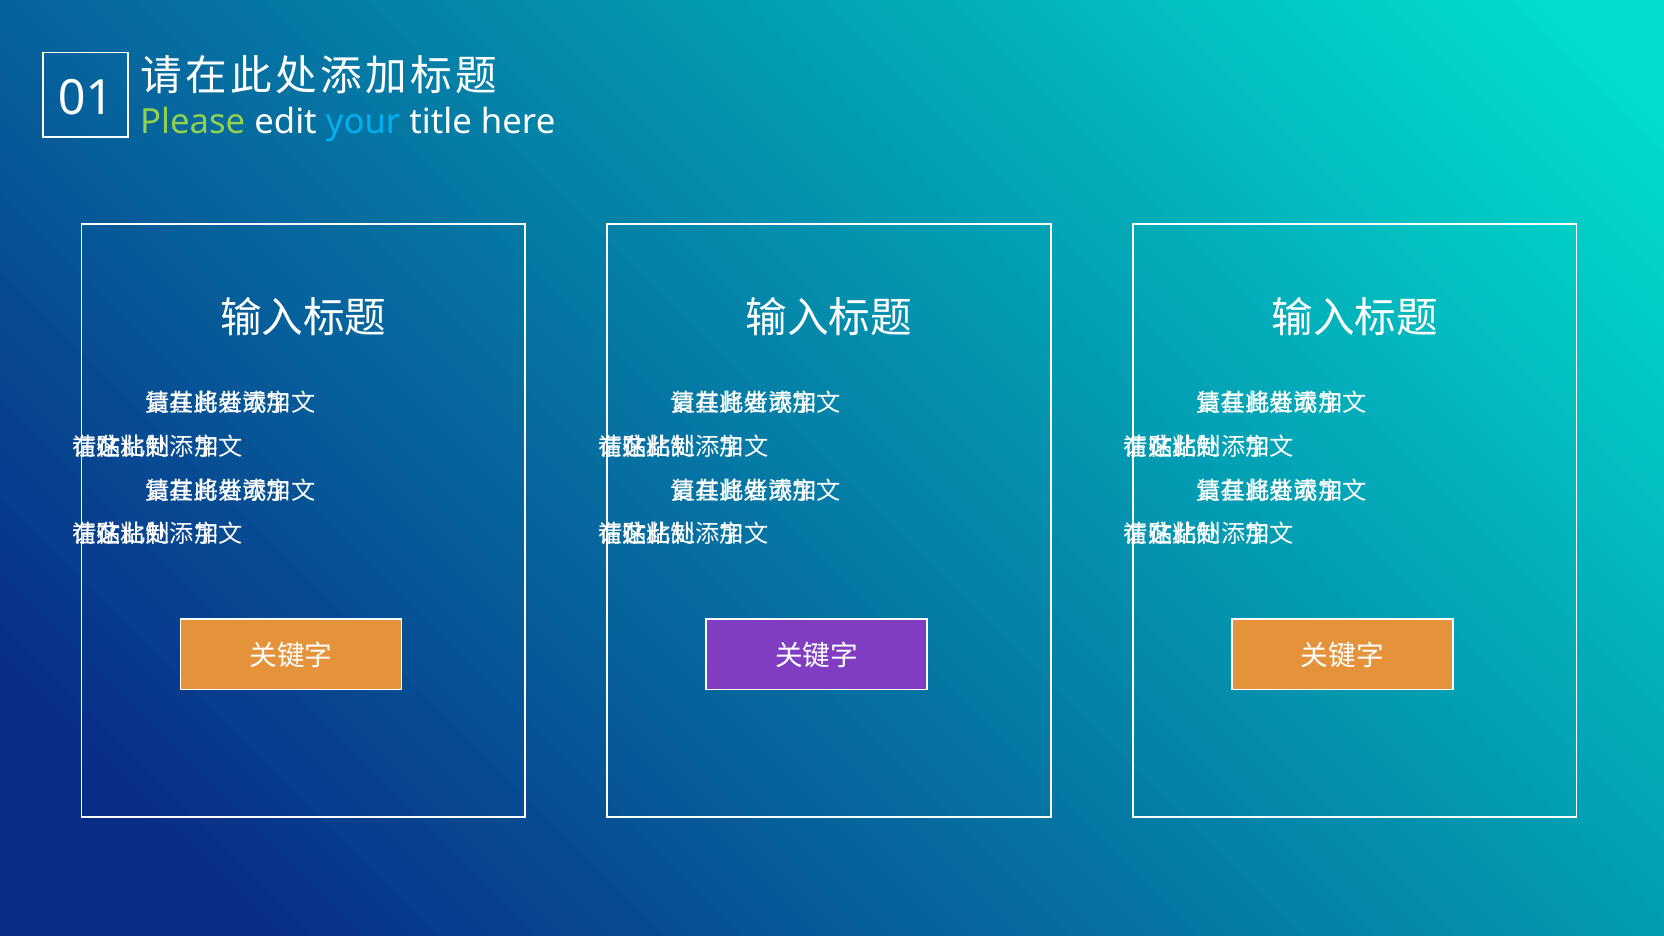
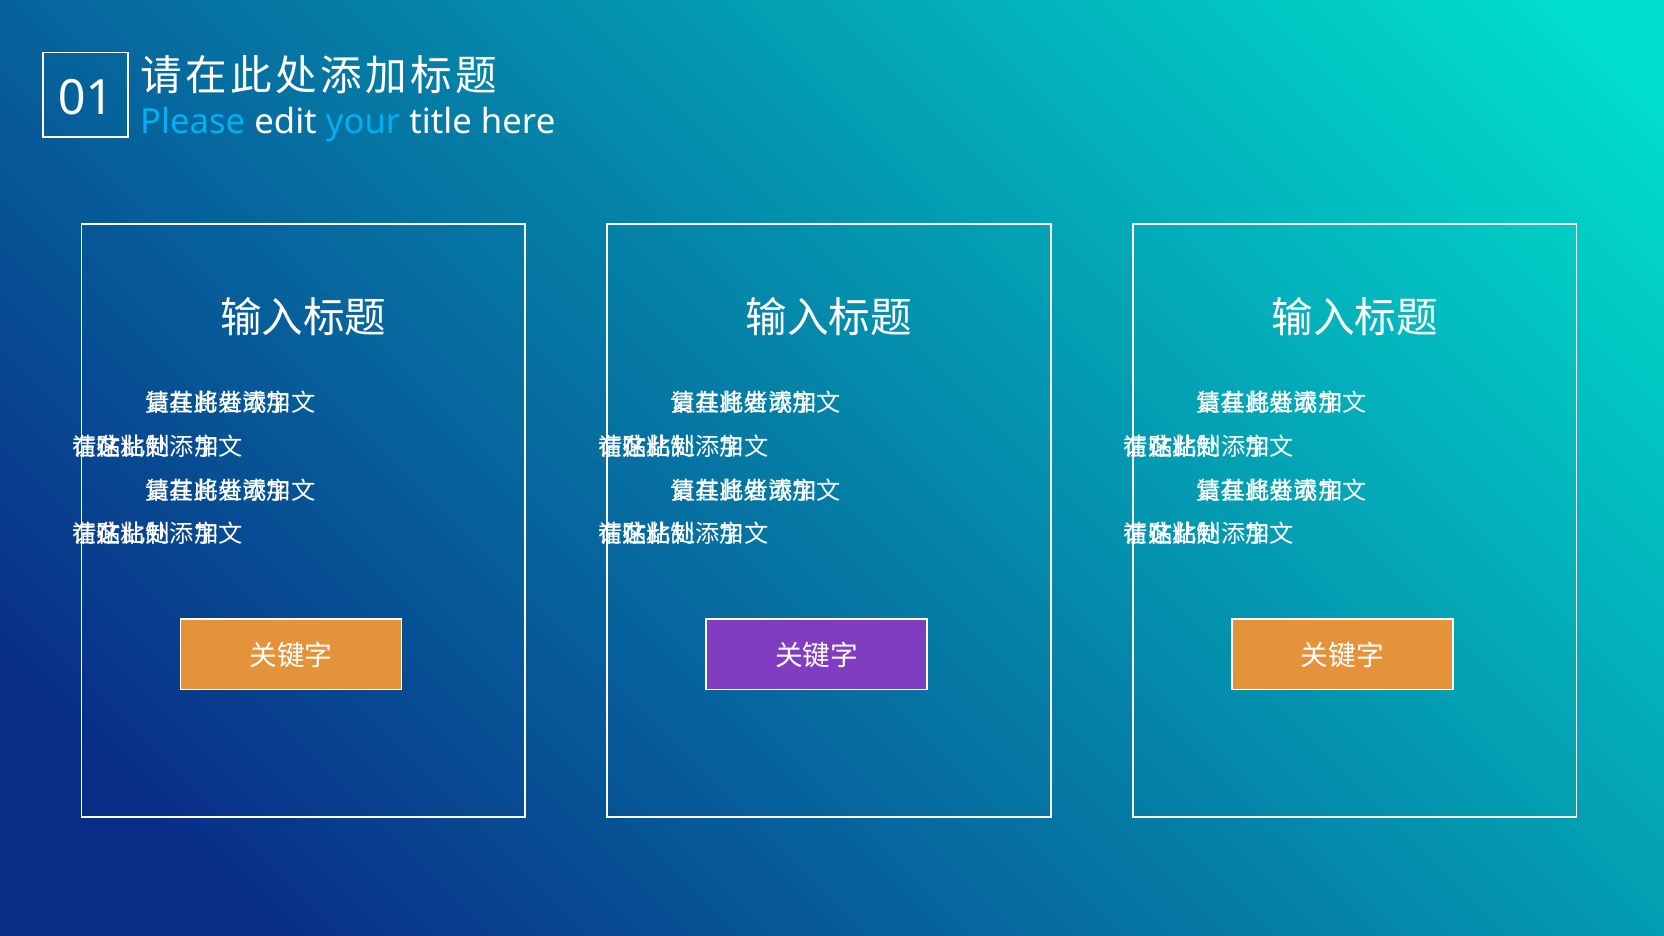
Please colour: light green -> light blue
